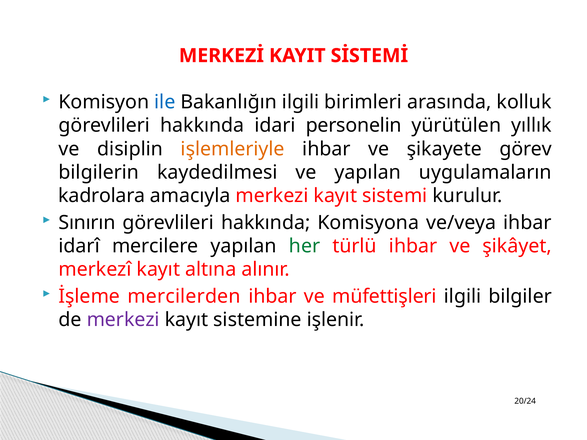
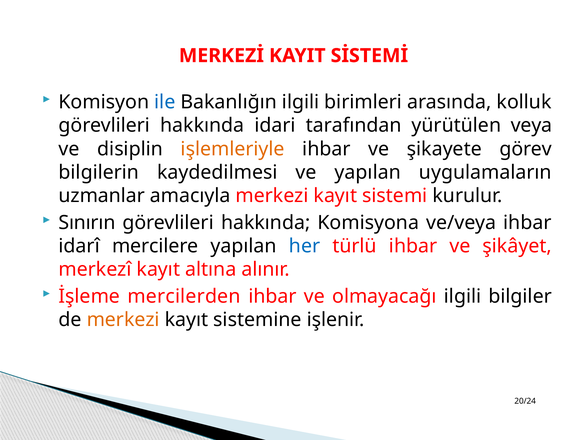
personelin: personelin -> tarafından
yıllık: yıllık -> veya
kadrolara: kadrolara -> uzmanlar
her colour: green -> blue
müfettişleri: müfettişleri -> olmayacağı
merkezi at (123, 320) colour: purple -> orange
